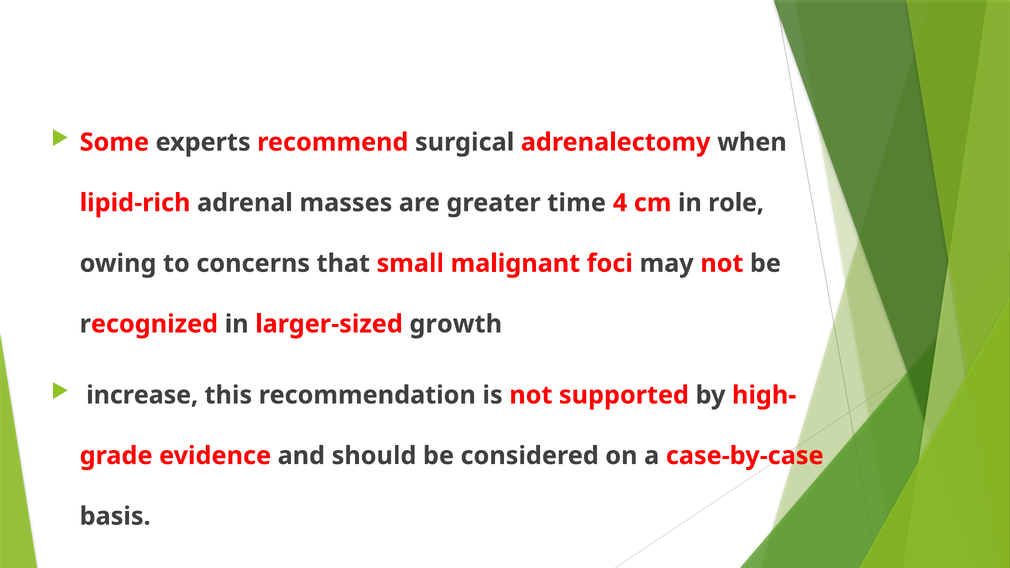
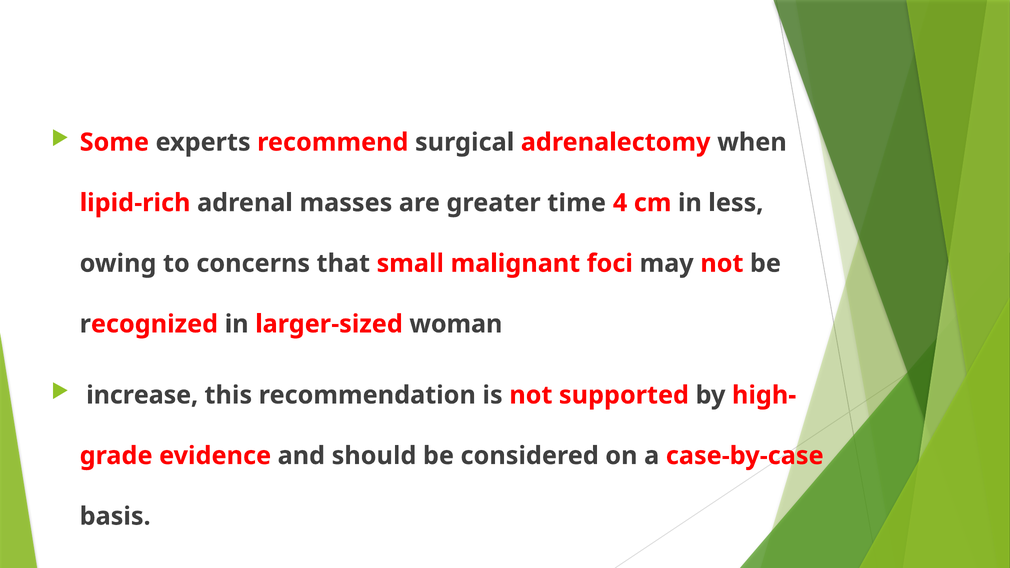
role: role -> less
growth: growth -> woman
